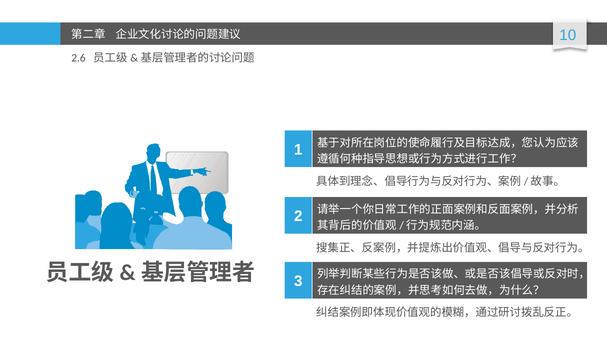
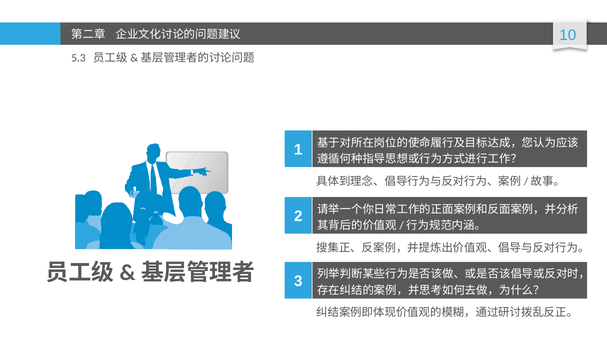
2.6: 2.6 -> 5.3
